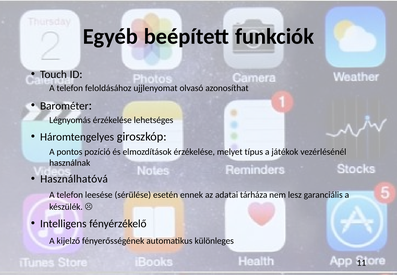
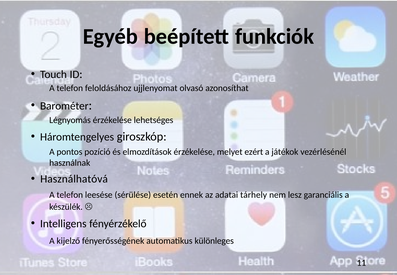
típus: típus -> ezért
tárháza: tárháza -> tárhely
